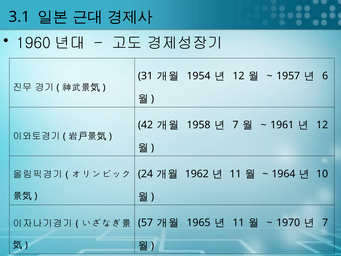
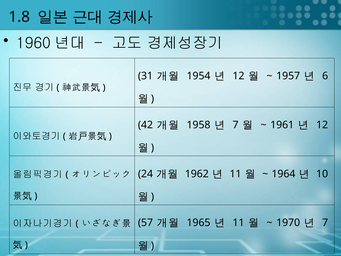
3.1: 3.1 -> 1.8
